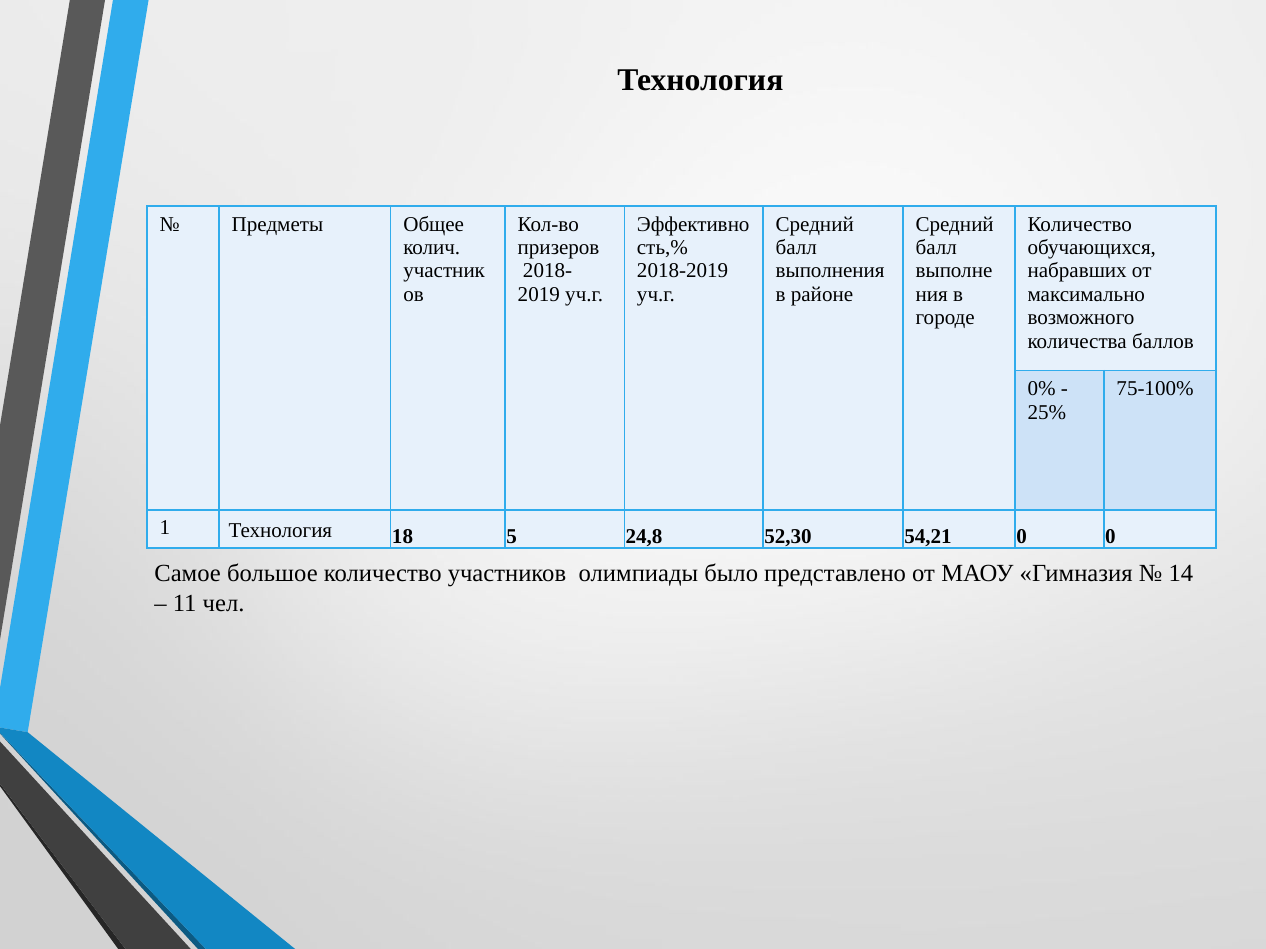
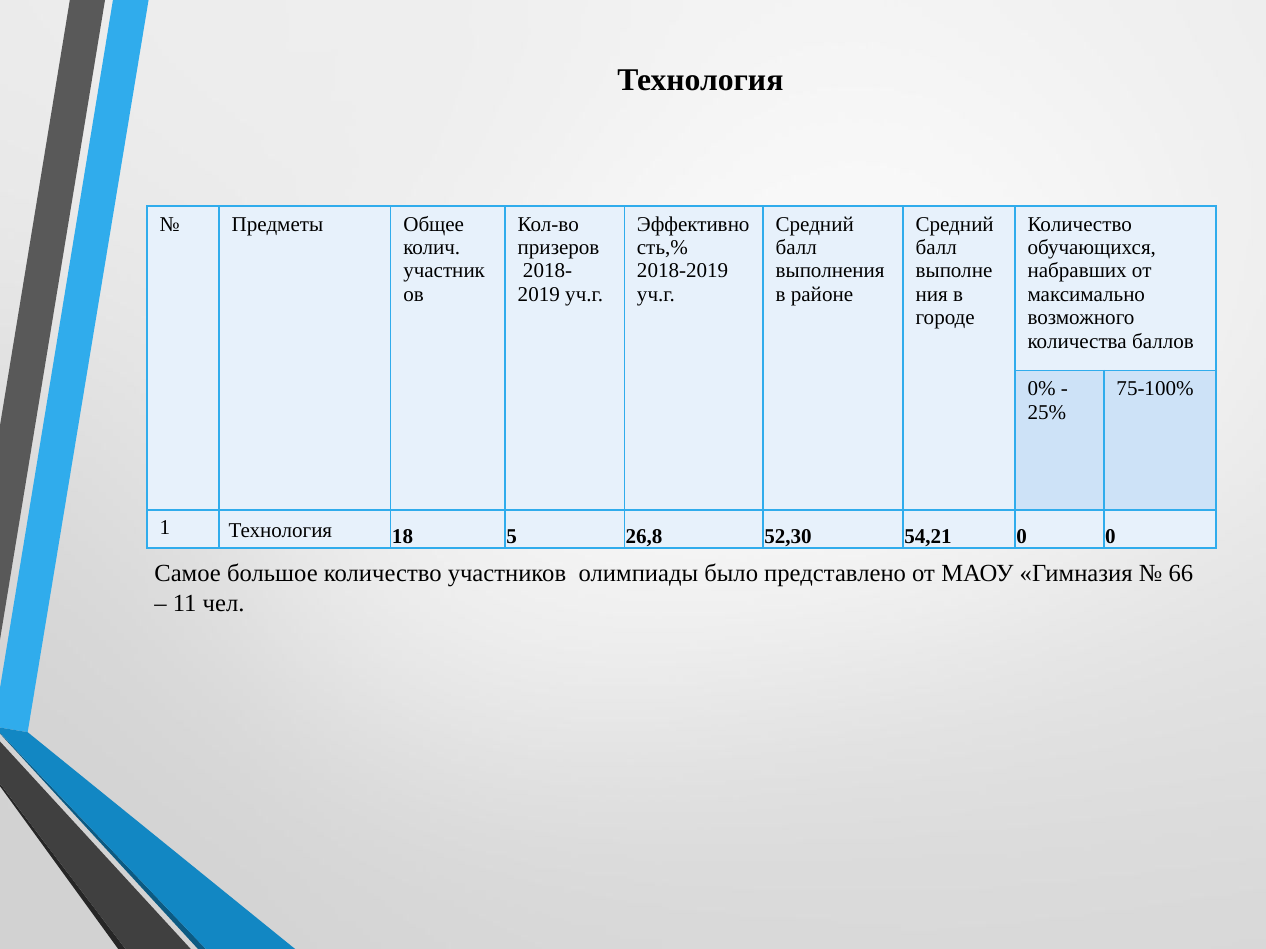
24,8: 24,8 -> 26,8
14: 14 -> 66
